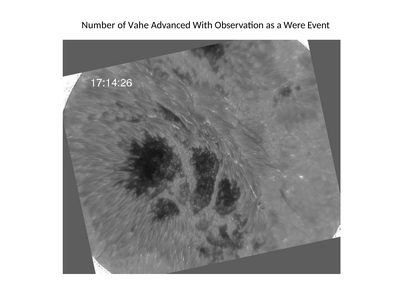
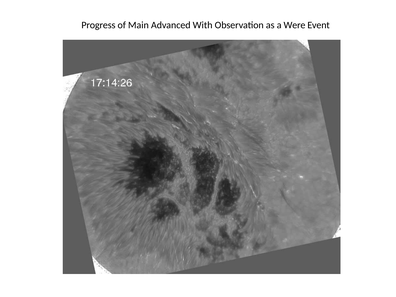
Number: Number -> Progress
Vahe: Vahe -> Main
